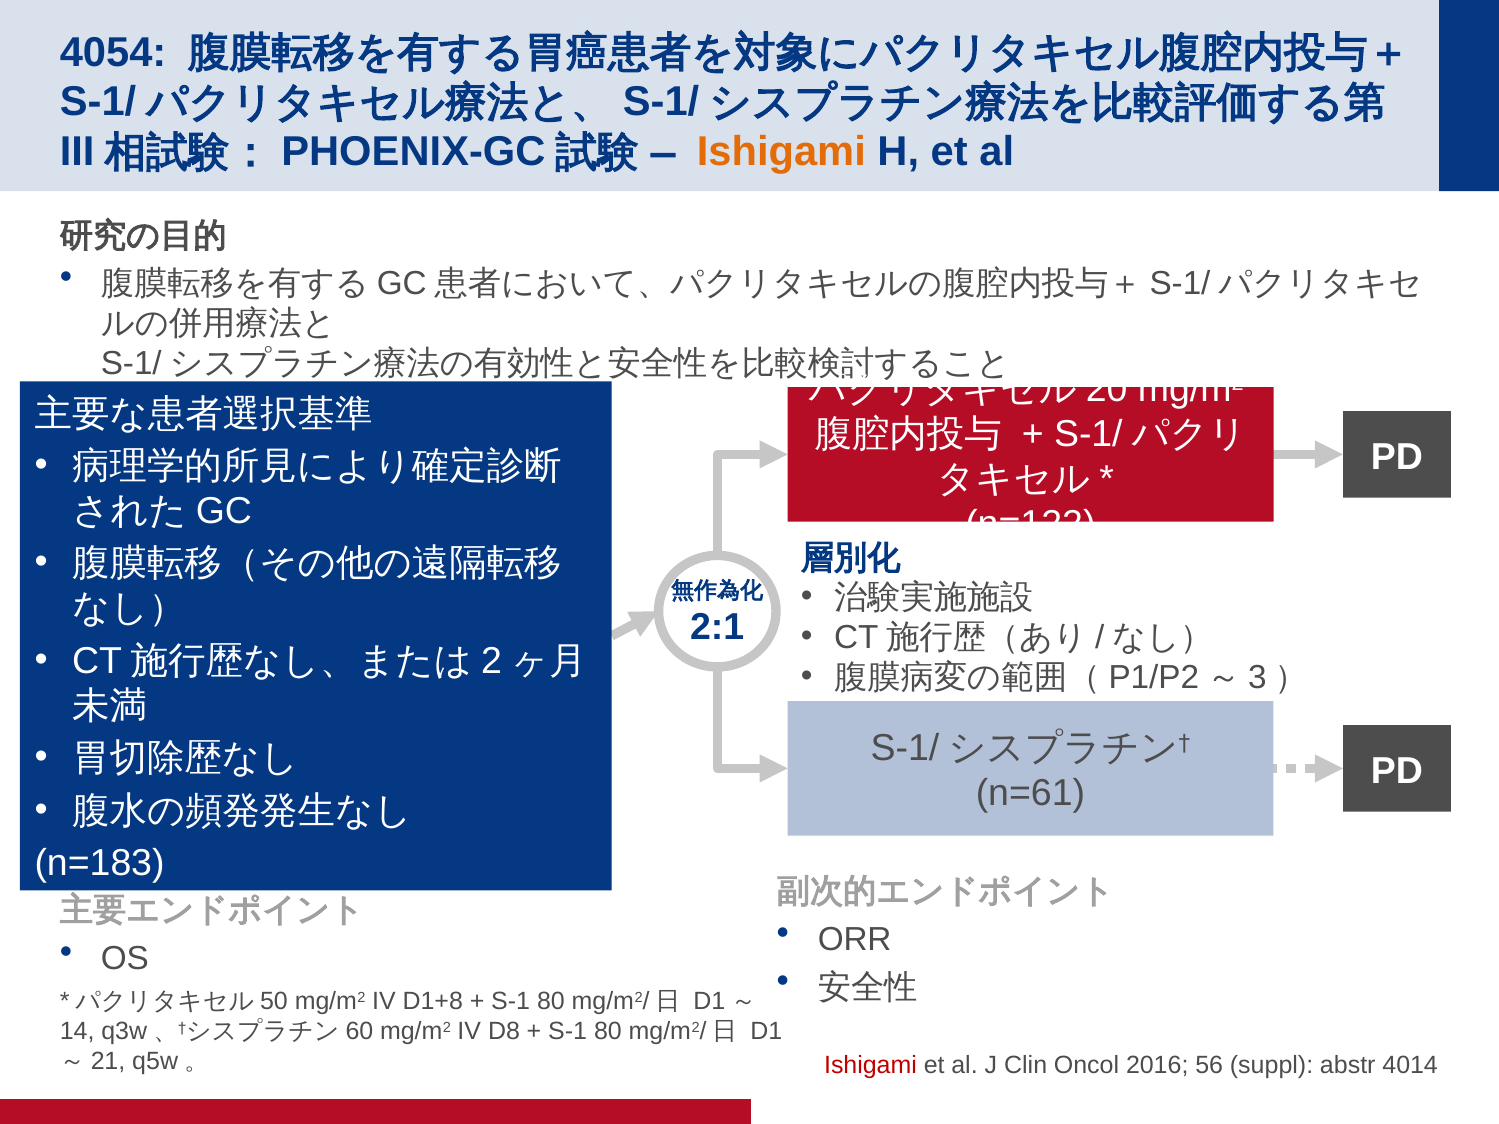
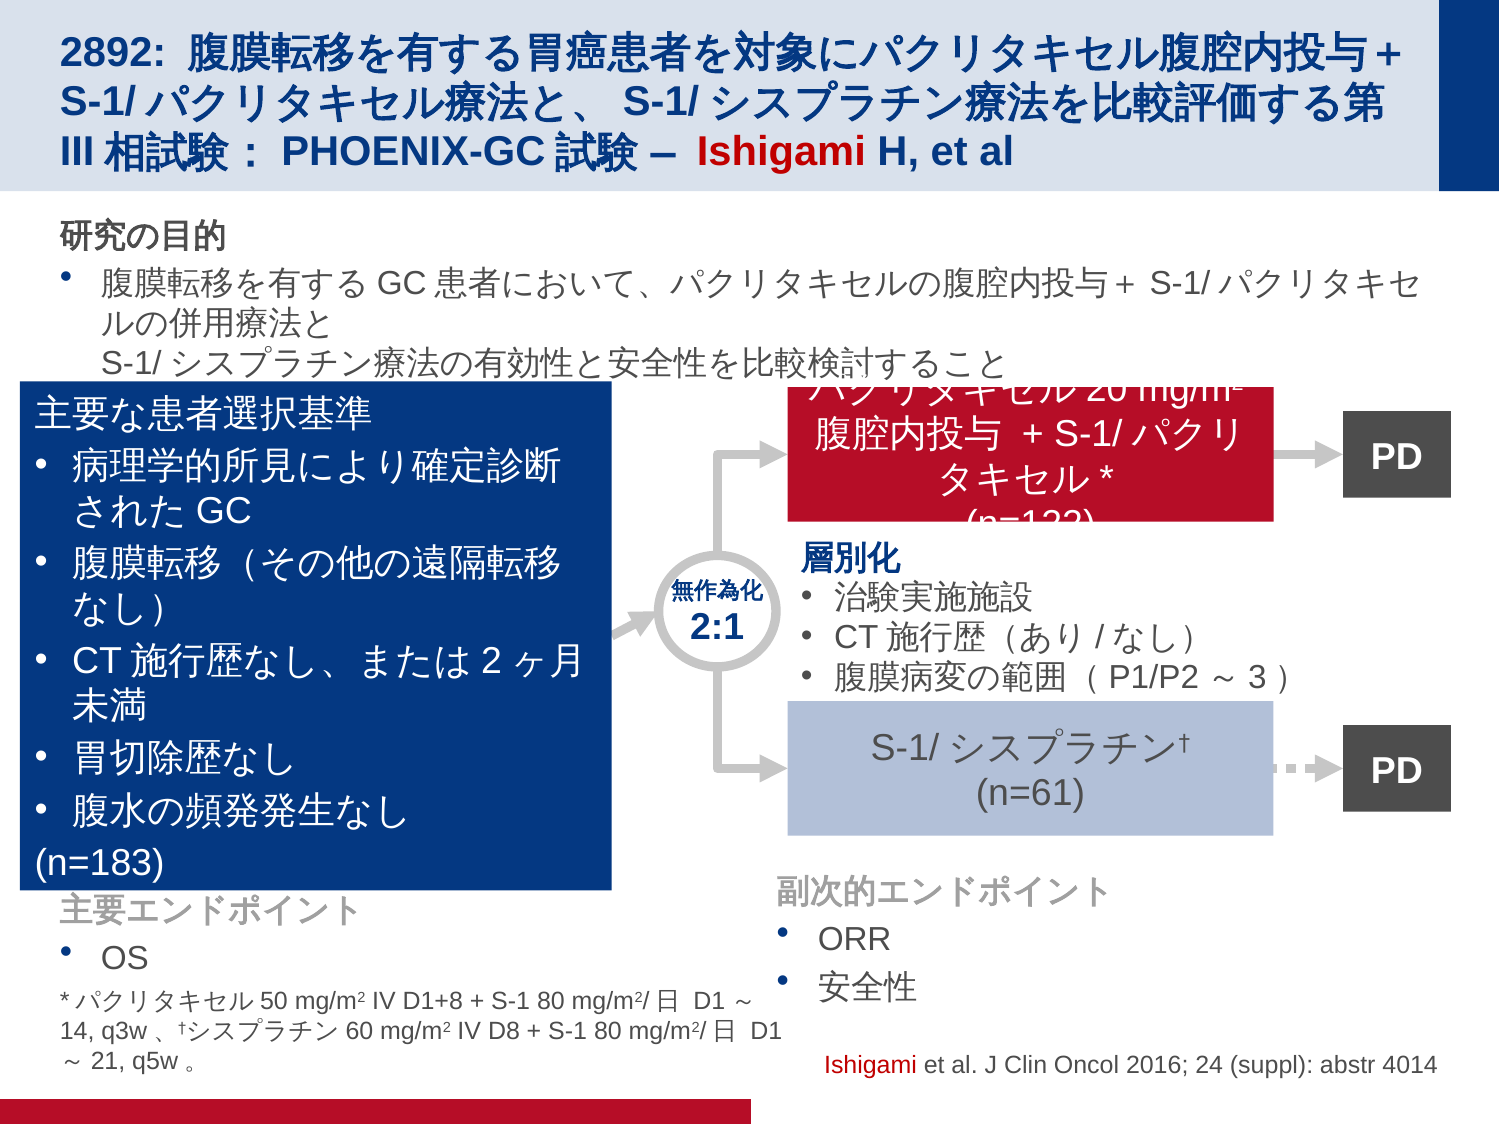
4054: 4054 -> 2892
Ishigami at (781, 152) colour: orange -> red
56: 56 -> 24
